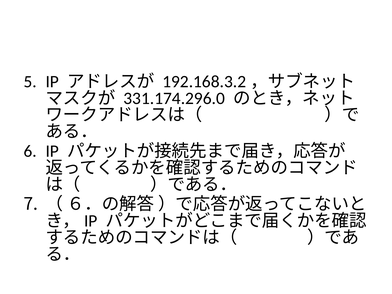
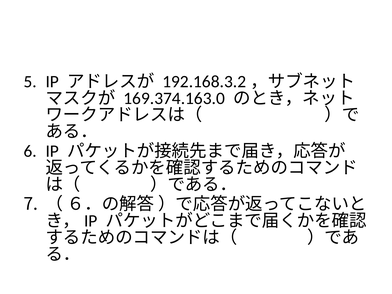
331.174.296.0: 331.174.296.0 -> 169.374.163.0
